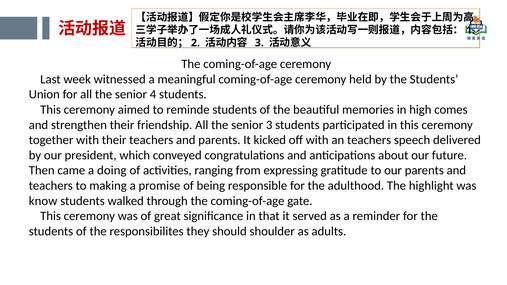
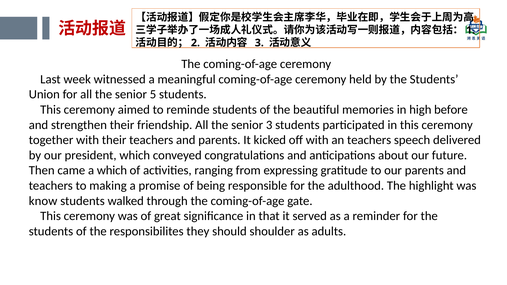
4: 4 -> 5
comes: comes -> before
a doing: doing -> which
